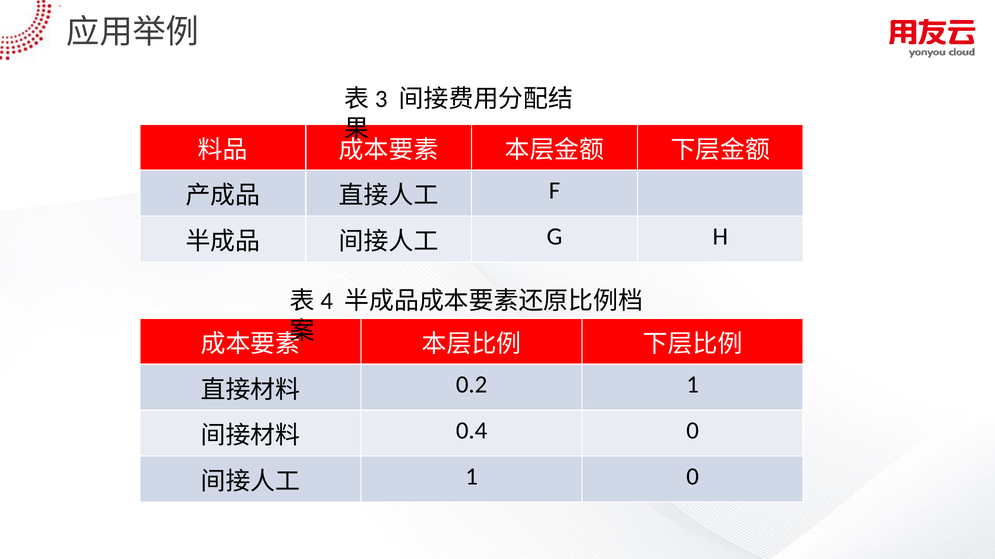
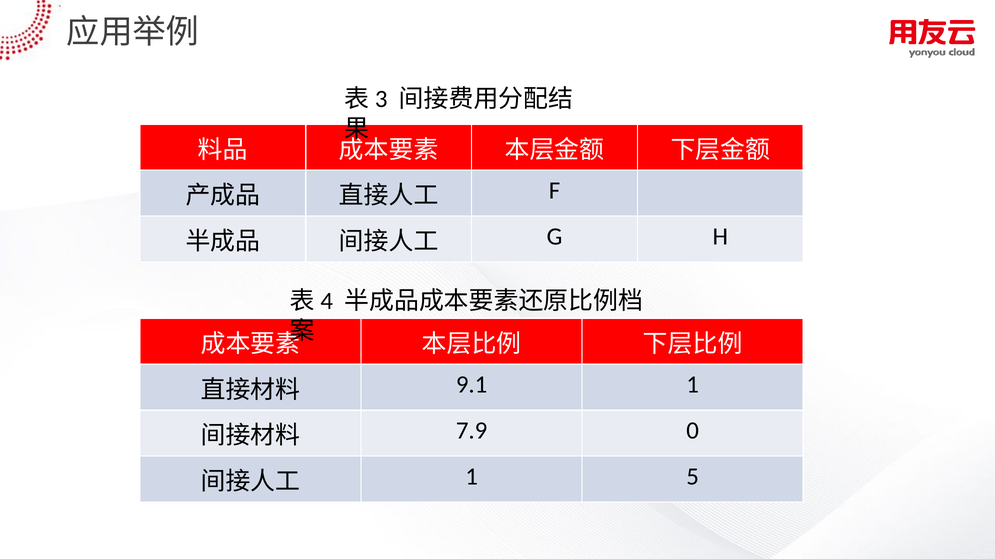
0.2: 0.2 -> 9.1
0.4: 0.4 -> 7.9
1 0: 0 -> 5
